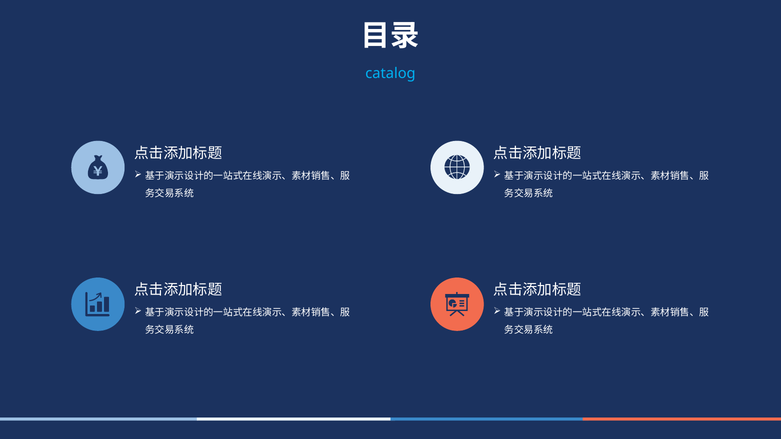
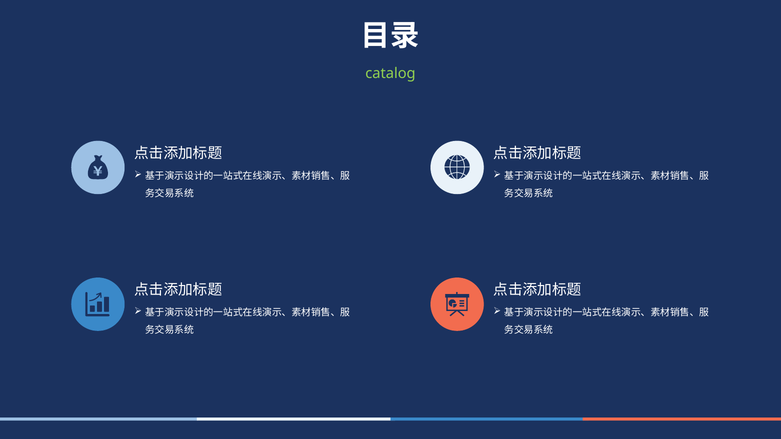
catalog colour: light blue -> light green
